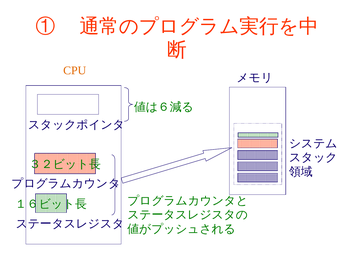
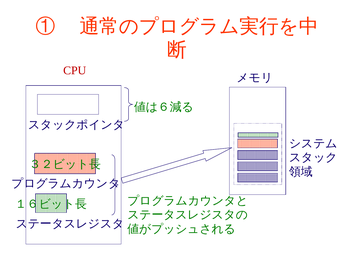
CPU colour: orange -> red
